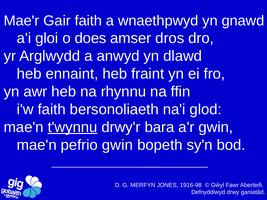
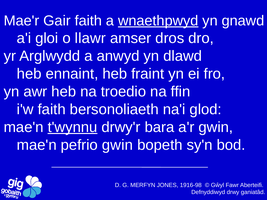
wnaethpwyd underline: none -> present
does: does -> llawr
rhynnu: rhynnu -> troedio
